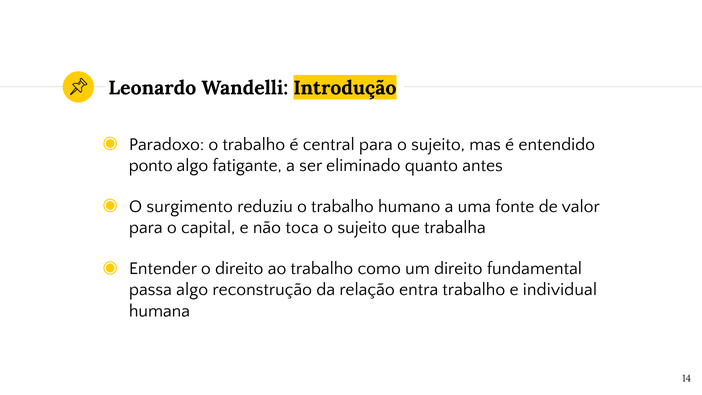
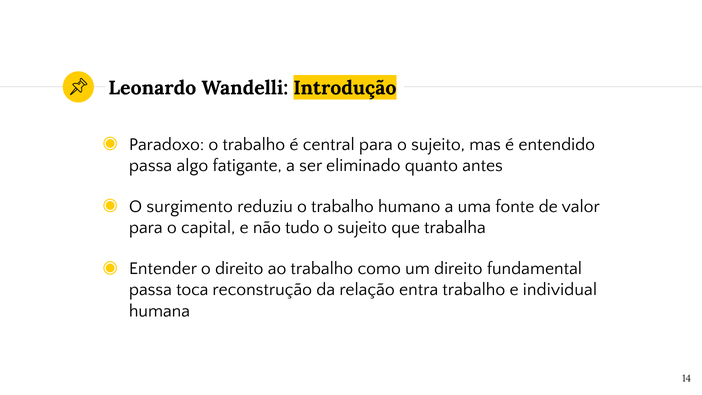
ponto at (151, 166): ponto -> passa
toca: toca -> tudo
passa algo: algo -> toca
